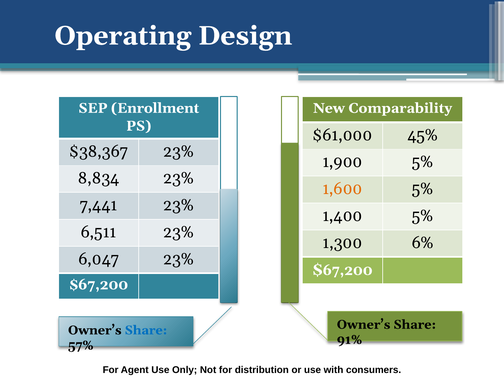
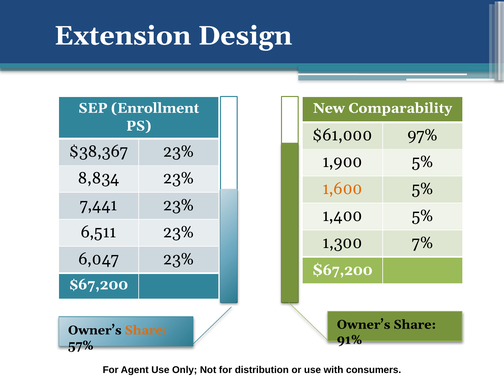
Operating: Operating -> Extension
45%: 45% -> 97%
6%: 6% -> 7%
Share at (146, 330) colour: blue -> orange
